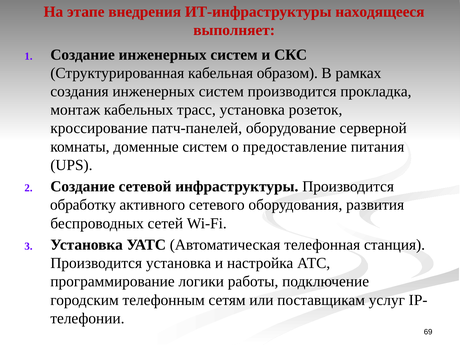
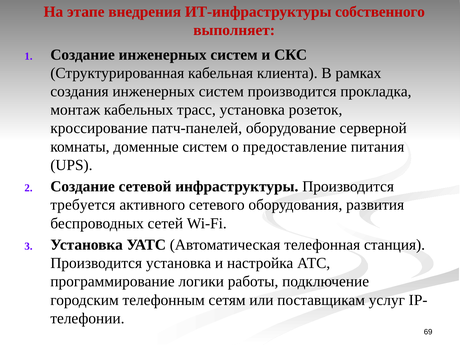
находящееся: находящееся -> собственного
образом: образом -> клиента
обработку: обработку -> требуется
